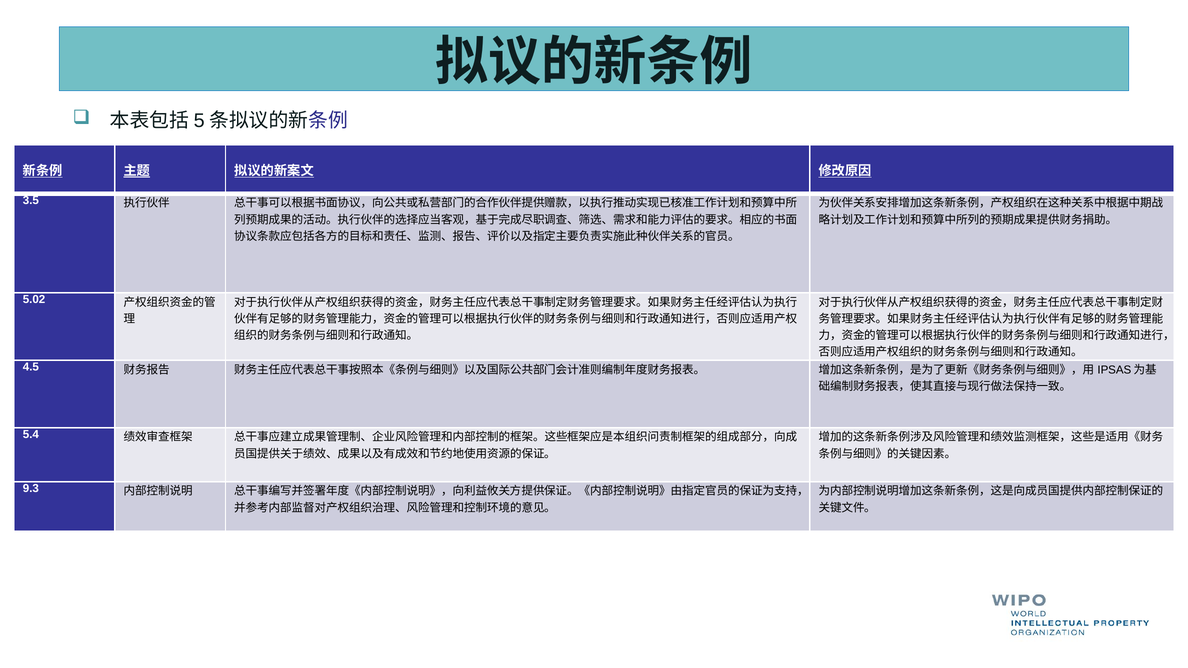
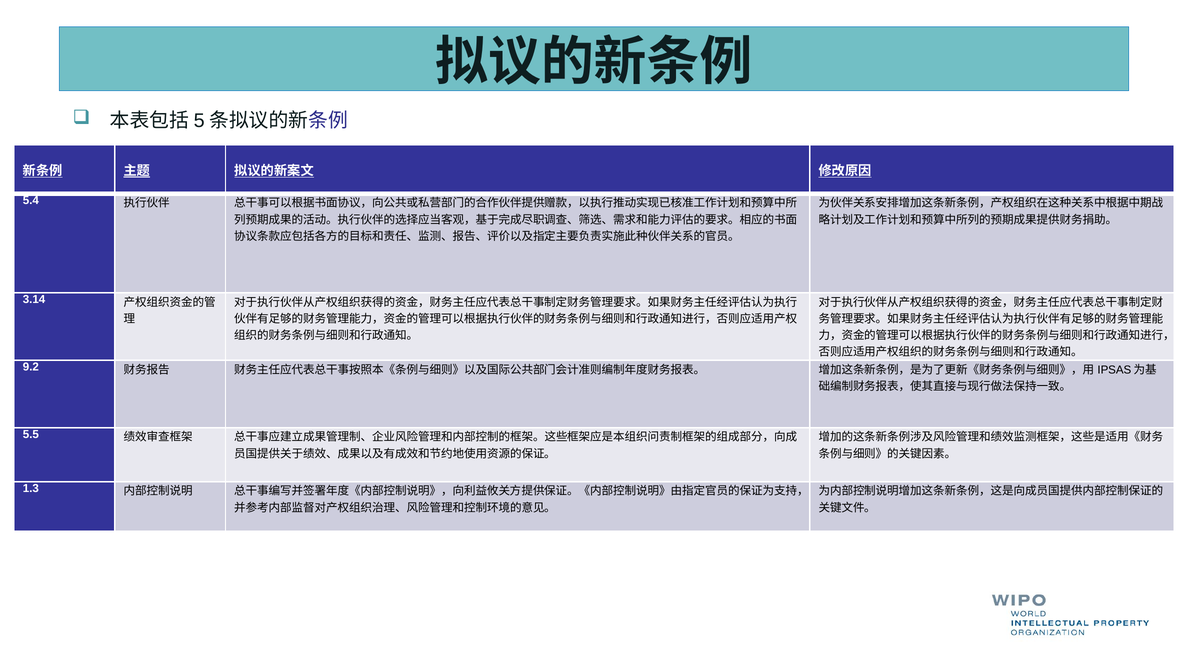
3.5: 3.5 -> 5.4
5.02: 5.02 -> 3.14
4.5: 4.5 -> 9.2
5.4: 5.4 -> 5.5
9.3: 9.3 -> 1.3
